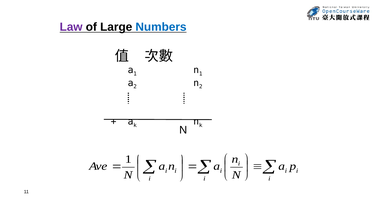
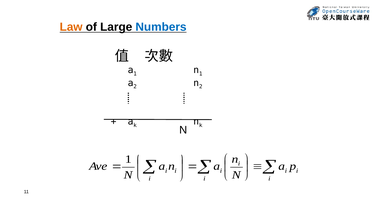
Law colour: purple -> orange
